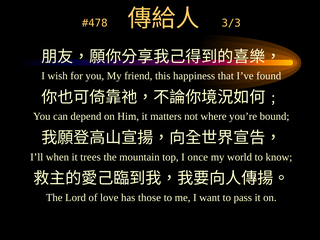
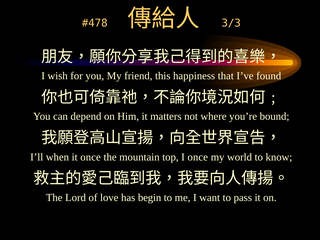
it trees: trees -> once
those: those -> begin
